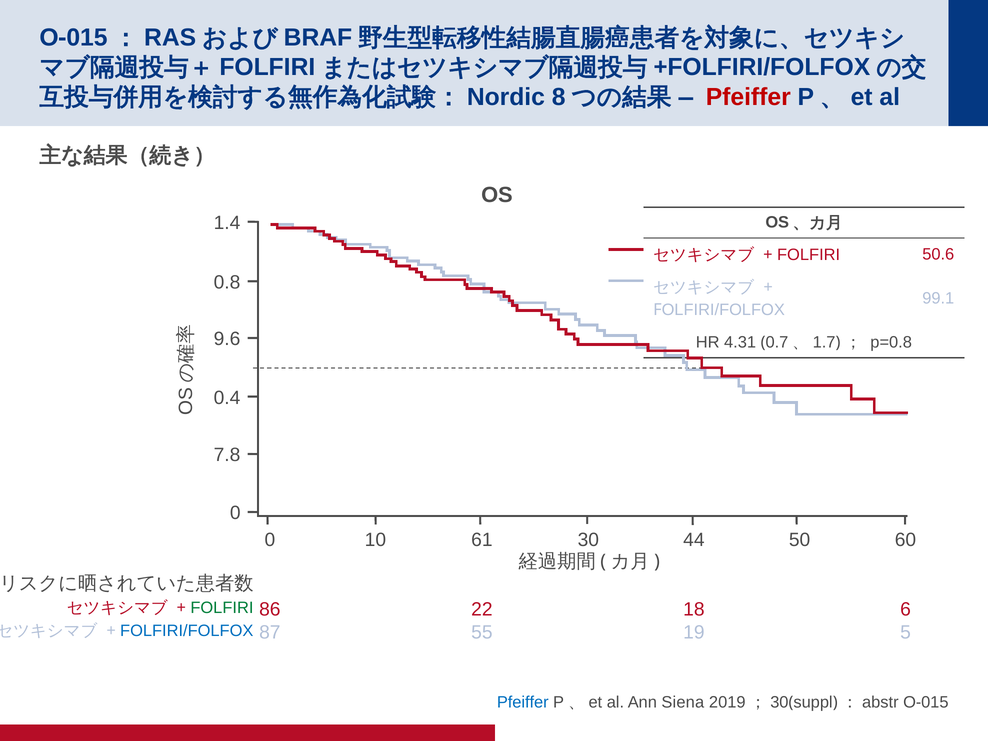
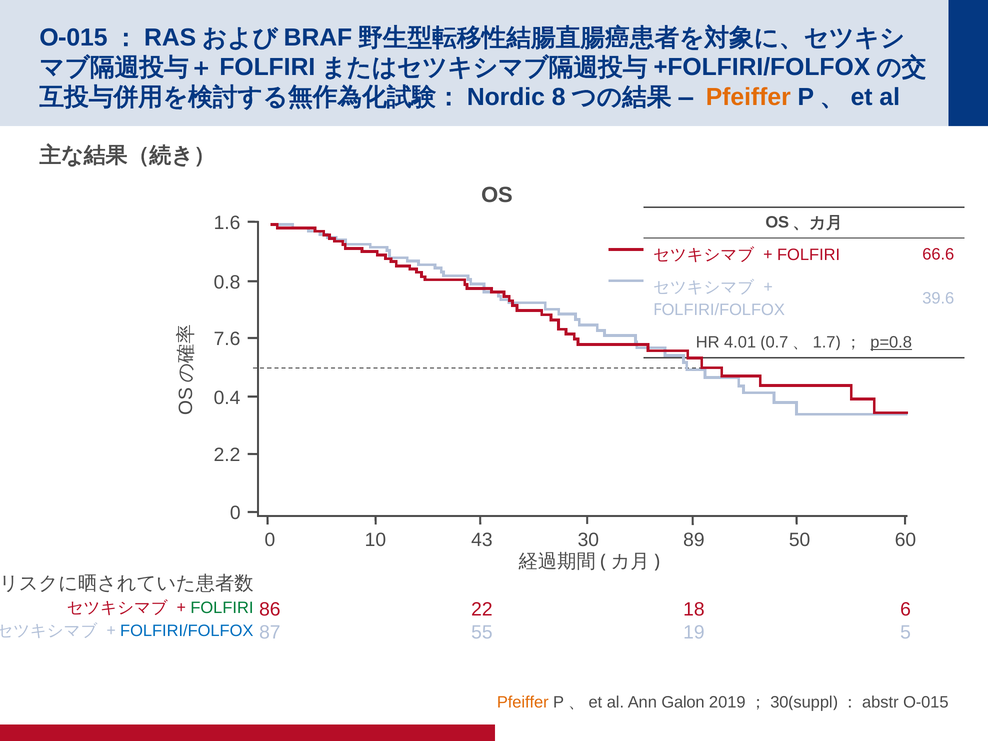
Pfeiffer at (748, 97) colour: red -> orange
1.4: 1.4 -> 1.6
50.6: 50.6 -> 66.6
99.1: 99.1 -> 39.6
9.6: 9.6 -> 7.6
4.31: 4.31 -> 4.01
p=0.8 underline: none -> present
7.8: 7.8 -> 2.2
61: 61 -> 43
44: 44 -> 89
Pfeiffer at (523, 703) colour: blue -> orange
Siena: Siena -> Galon
